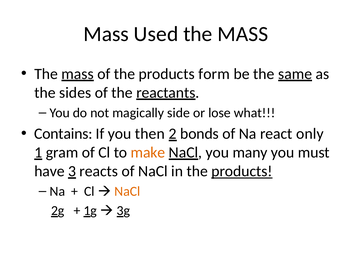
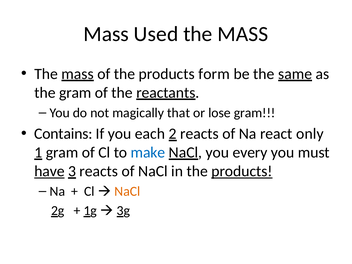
the sides: sides -> gram
side: side -> that
lose what: what -> gram
then: then -> each
bonds at (200, 134): bonds -> reacts
make colour: orange -> blue
many: many -> every
have underline: none -> present
